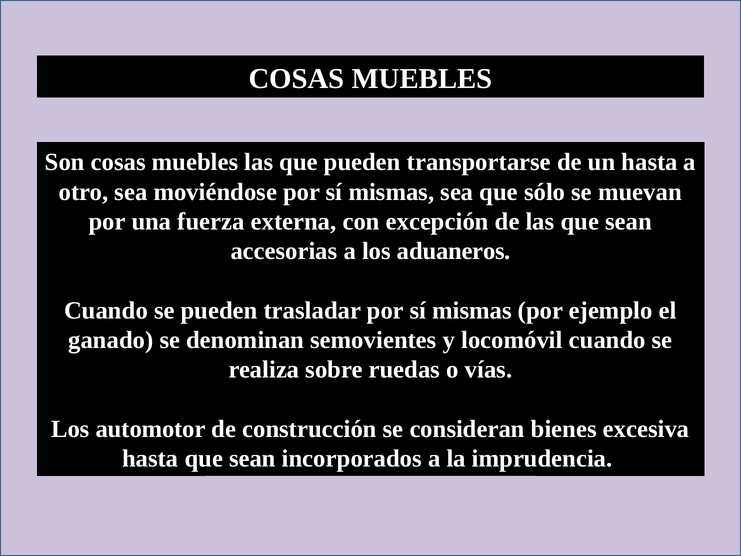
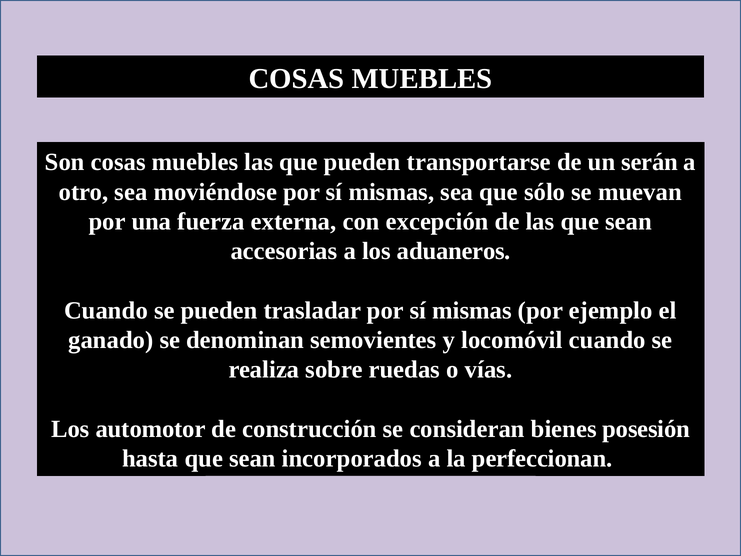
un hasta: hasta -> serán
excesiva: excesiva -> posesión
imprudencia: imprudencia -> perfeccionan
